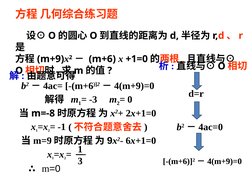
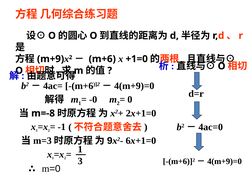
-3: -3 -> -0
m=9: m=9 -> m=3
